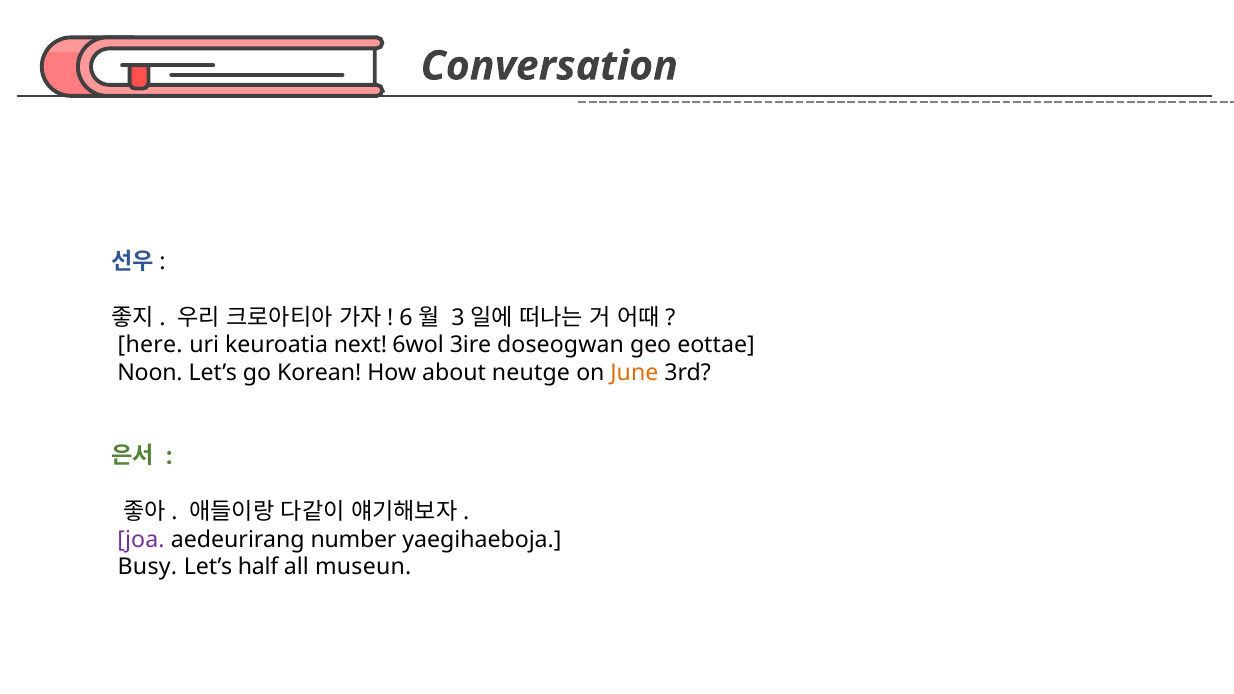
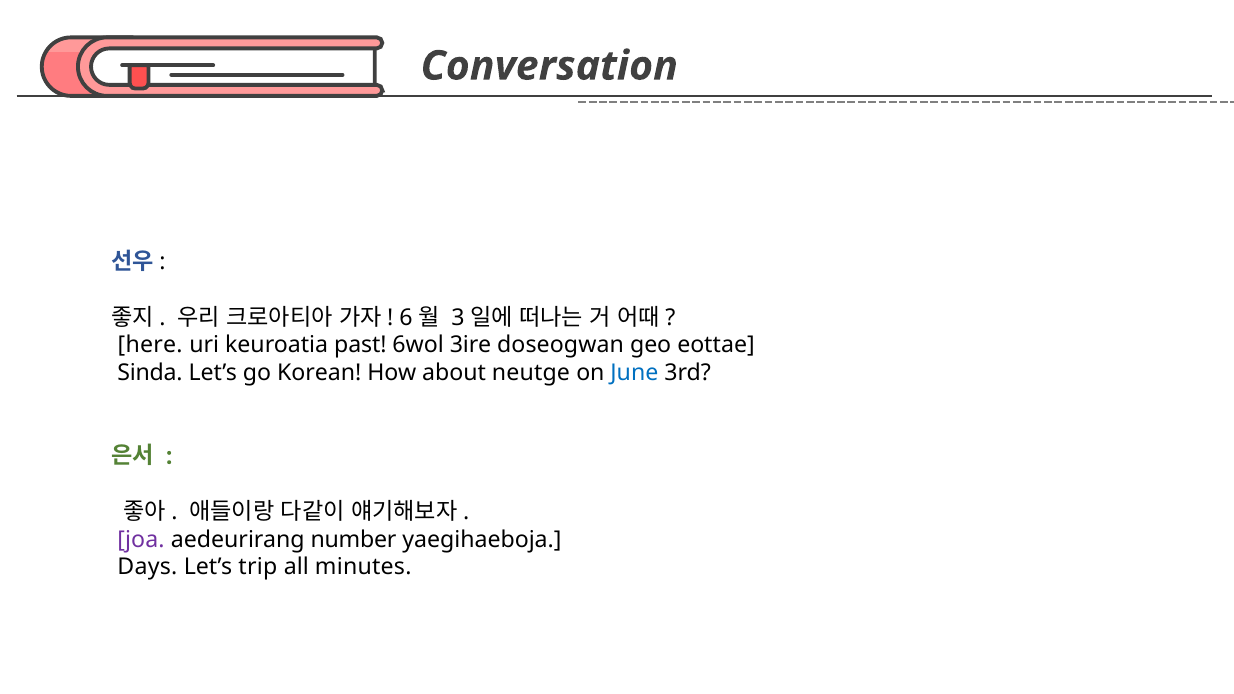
next: next -> past
Noon: Noon -> Sinda
June colour: orange -> blue
Busy: Busy -> Days
half: half -> trip
museun: museun -> minutes
